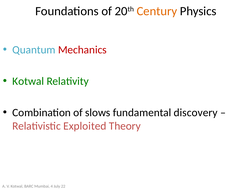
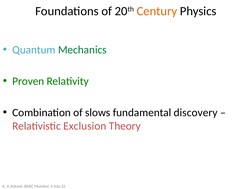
Mechanics colour: red -> green
Kotwal at (28, 81): Kotwal -> Proven
Exploited: Exploited -> Exclusion
